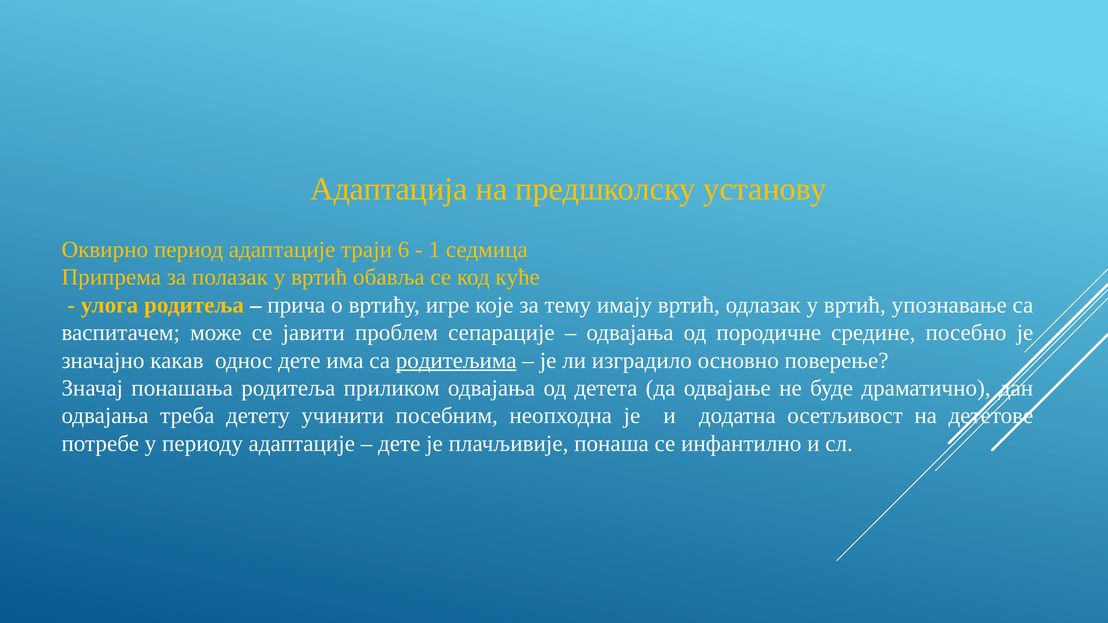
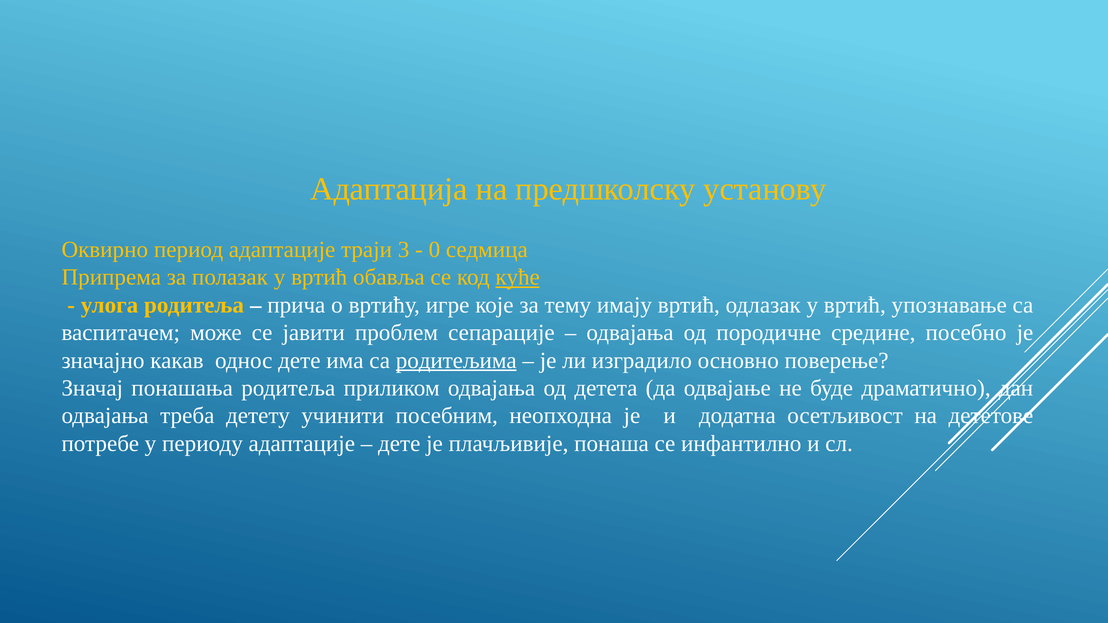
6: 6 -> 3
1: 1 -> 0
куће underline: none -> present
